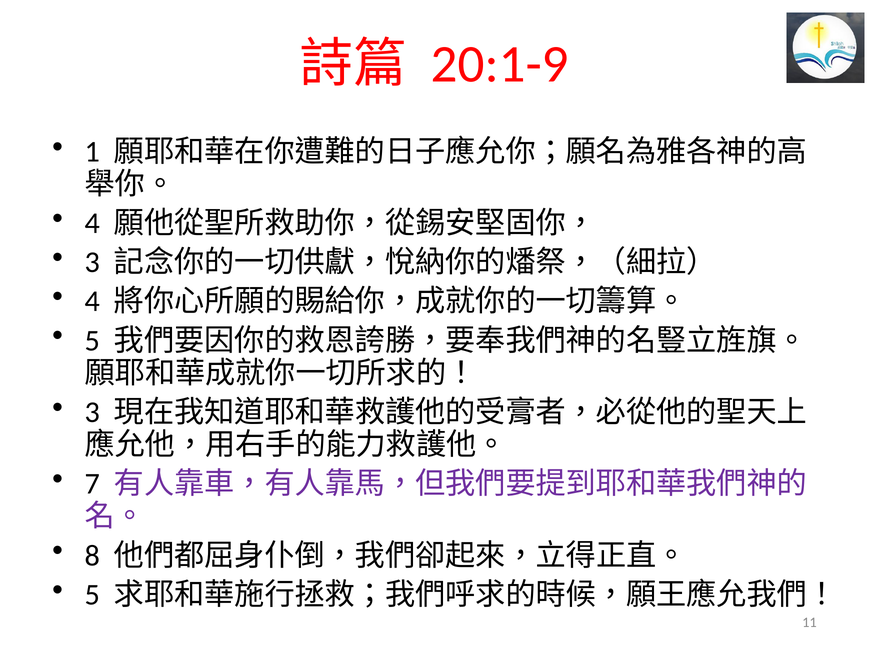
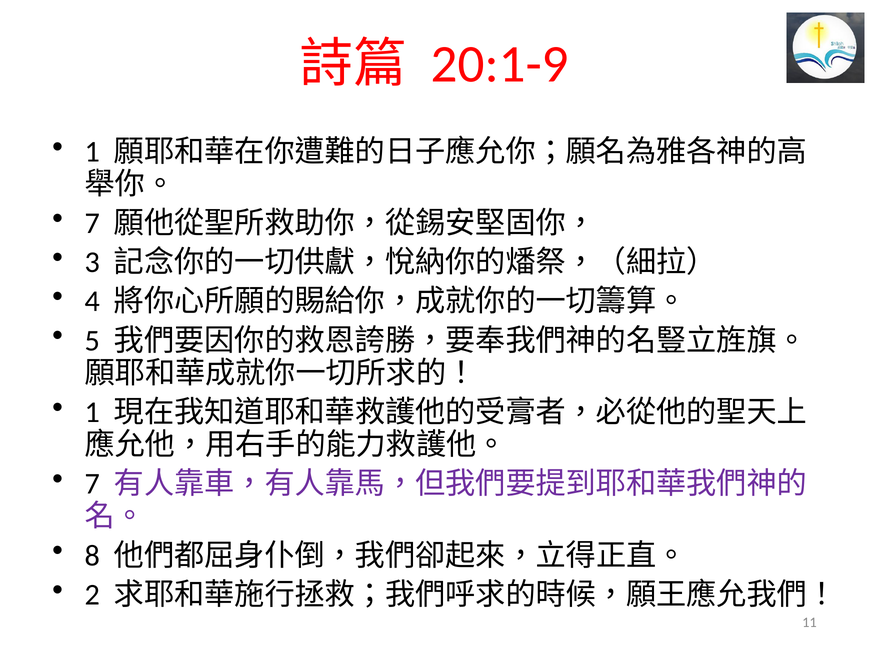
4 at (92, 223): 4 -> 7
3 at (92, 412): 3 -> 1
5 at (92, 594): 5 -> 2
